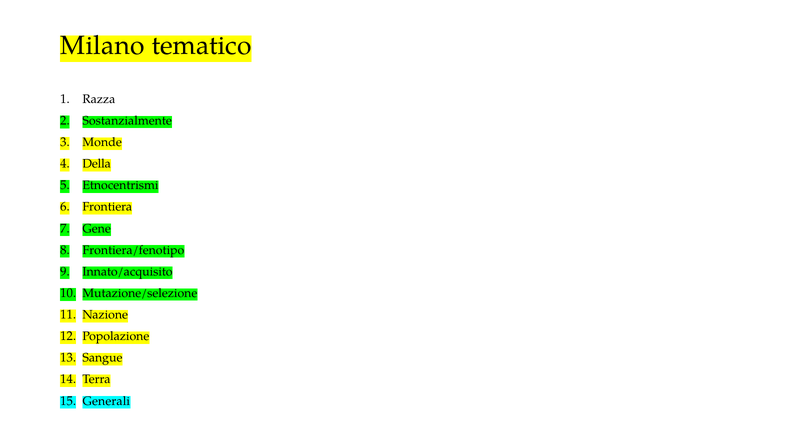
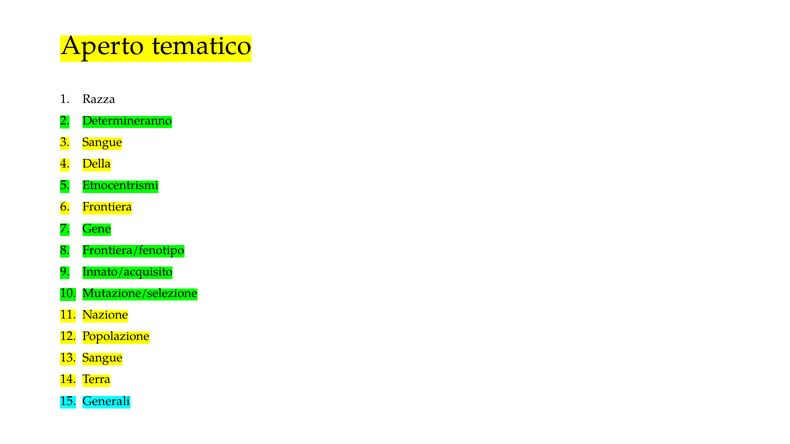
Milano: Milano -> Aperto
Sostanzialmente: Sostanzialmente -> Determineranno
Monde at (102, 142): Monde -> Sangue
